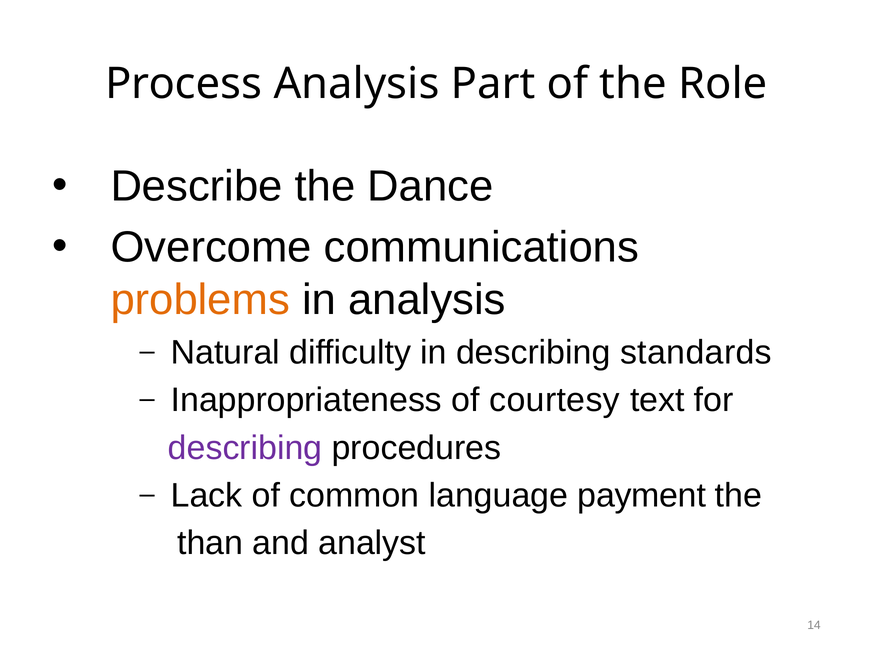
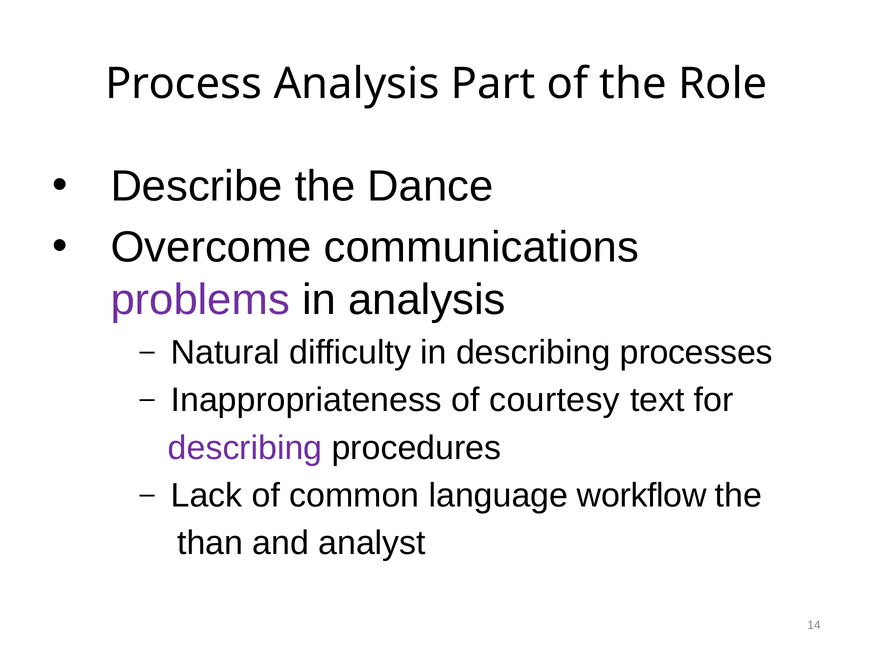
problems colour: orange -> purple
standards: standards -> processes
payment: payment -> workflow
